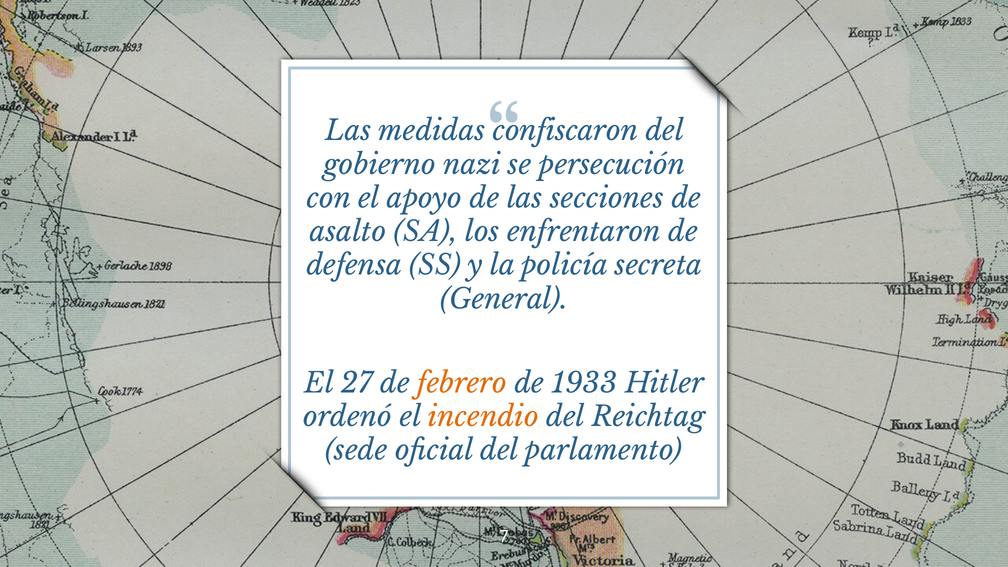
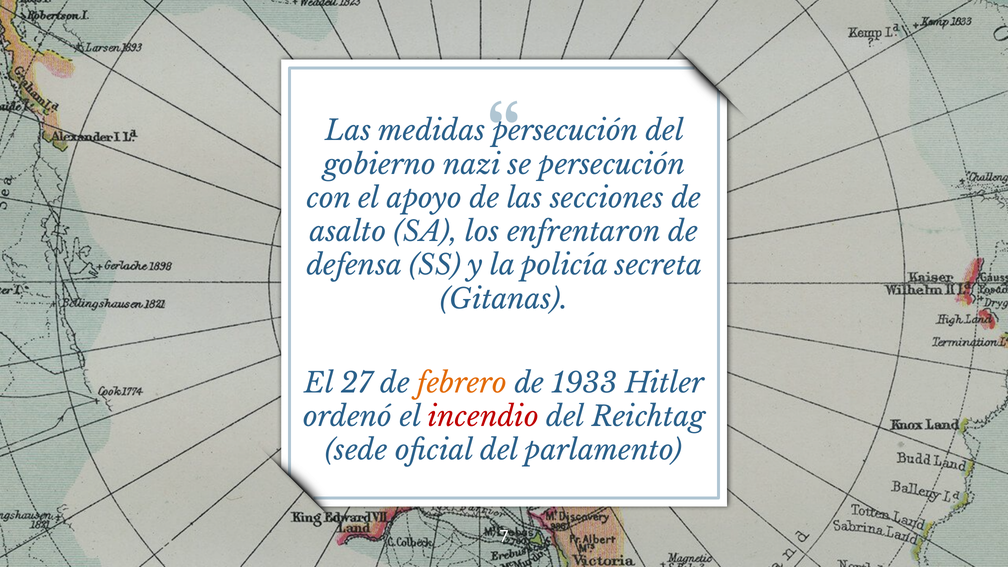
medidas confiscaron: confiscaron -> persecución
General: General -> Gitanas
incendio colour: orange -> red
